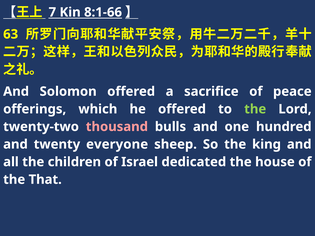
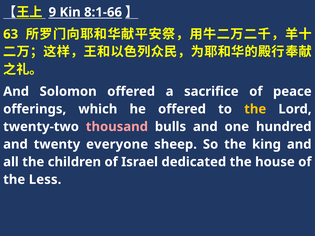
7: 7 -> 9
the at (255, 109) colour: light green -> yellow
That: That -> Less
